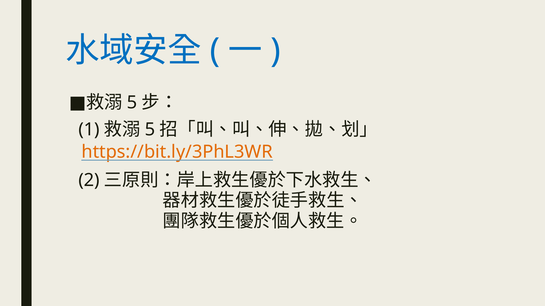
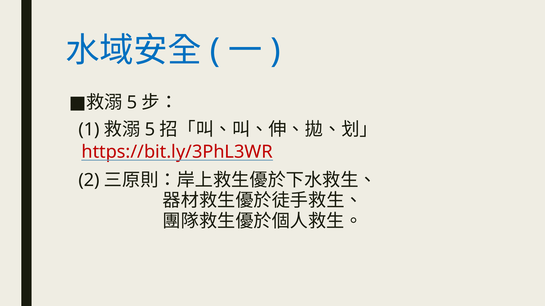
https://bit.ly/3PhL3WR colour: orange -> red
